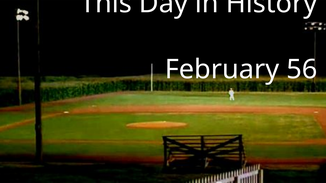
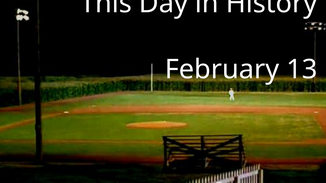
56: 56 -> 13
